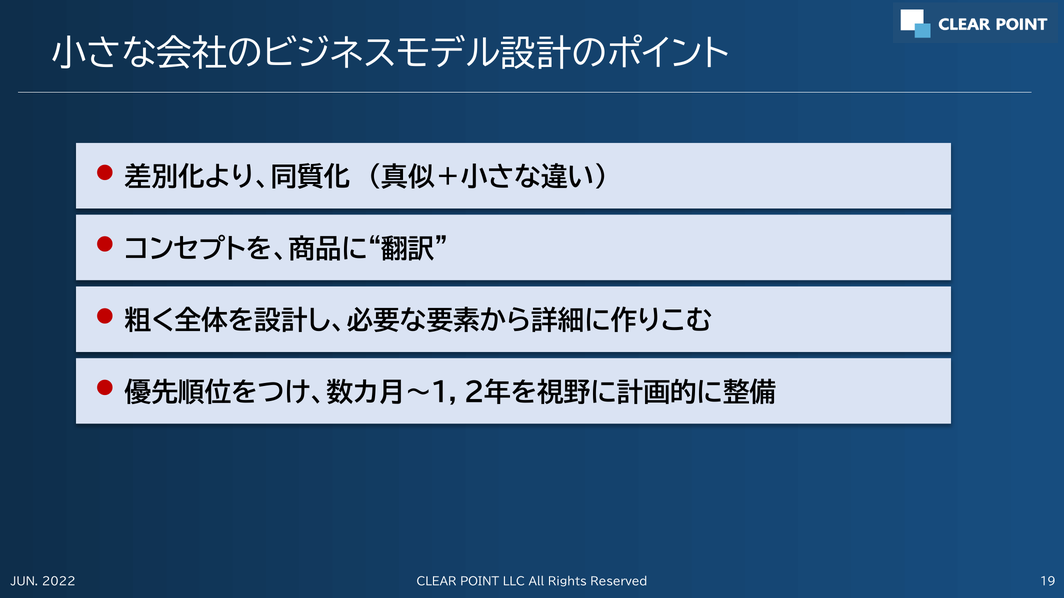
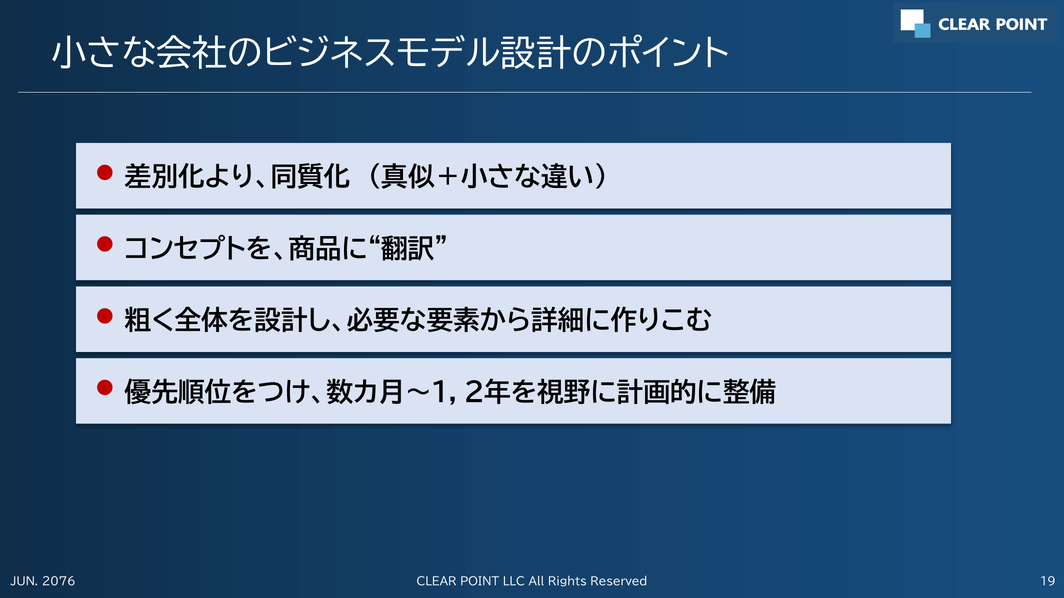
2022: 2022 -> 2076
